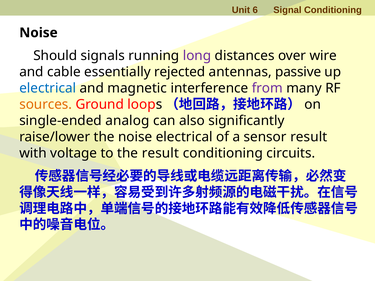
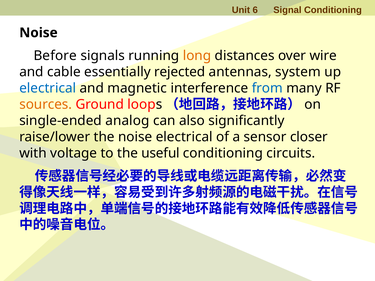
Should: Should -> Before
long colour: purple -> orange
passive: passive -> system
from colour: purple -> blue
sensor result: result -> closer
the result: result -> useful
